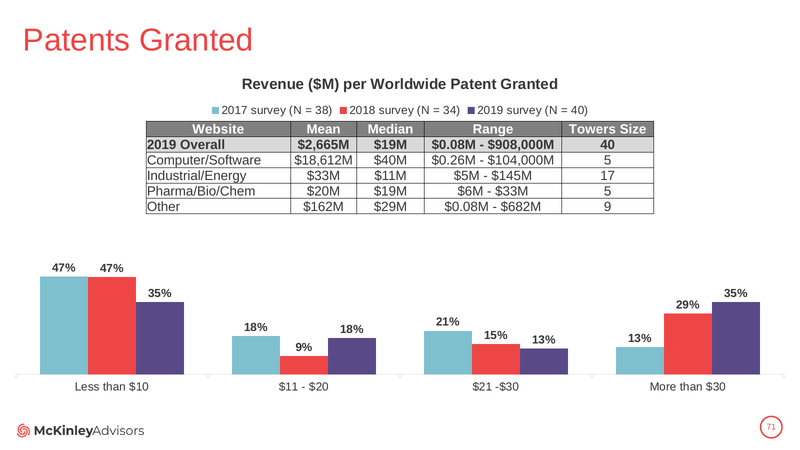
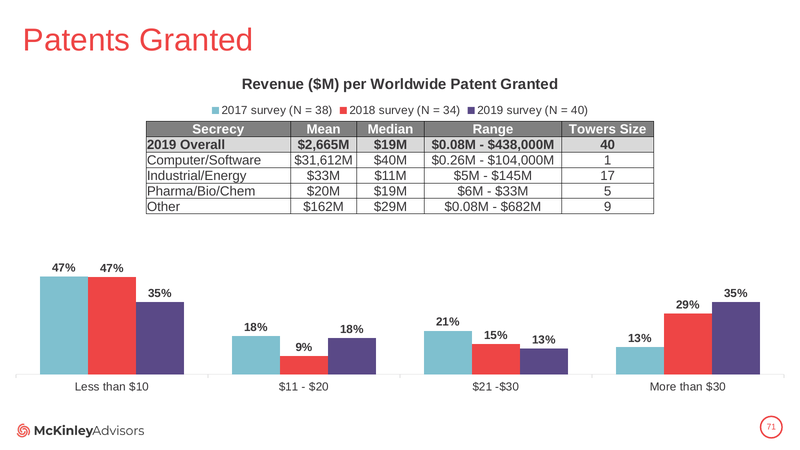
Website: Website -> Secrecy
$908,000M: $908,000M -> $438,000M
$18,612M: $18,612M -> $31,612M
$104,000M 5: 5 -> 1
